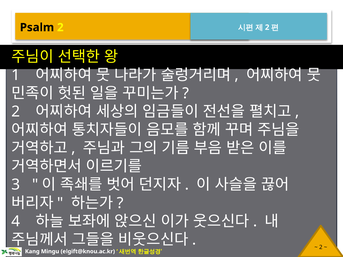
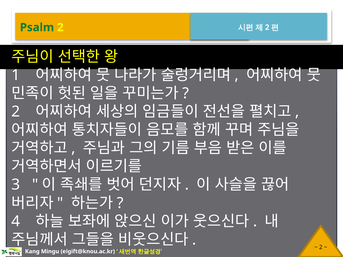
Psalm colour: black -> green
